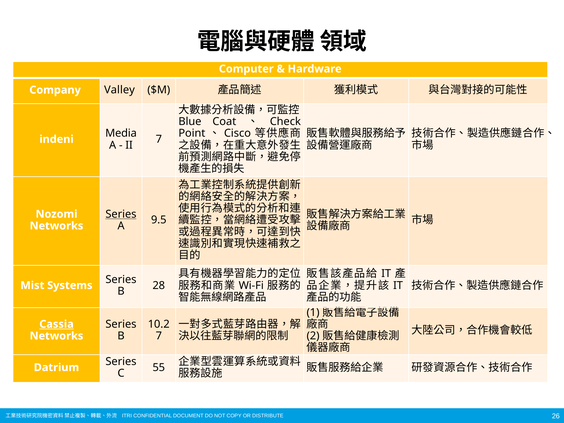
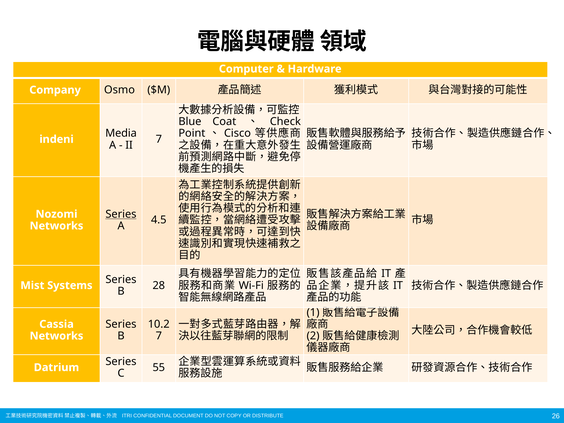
Valley: Valley -> Osmo
9.5: 9.5 -> 4.5
Cassia underline: present -> none
